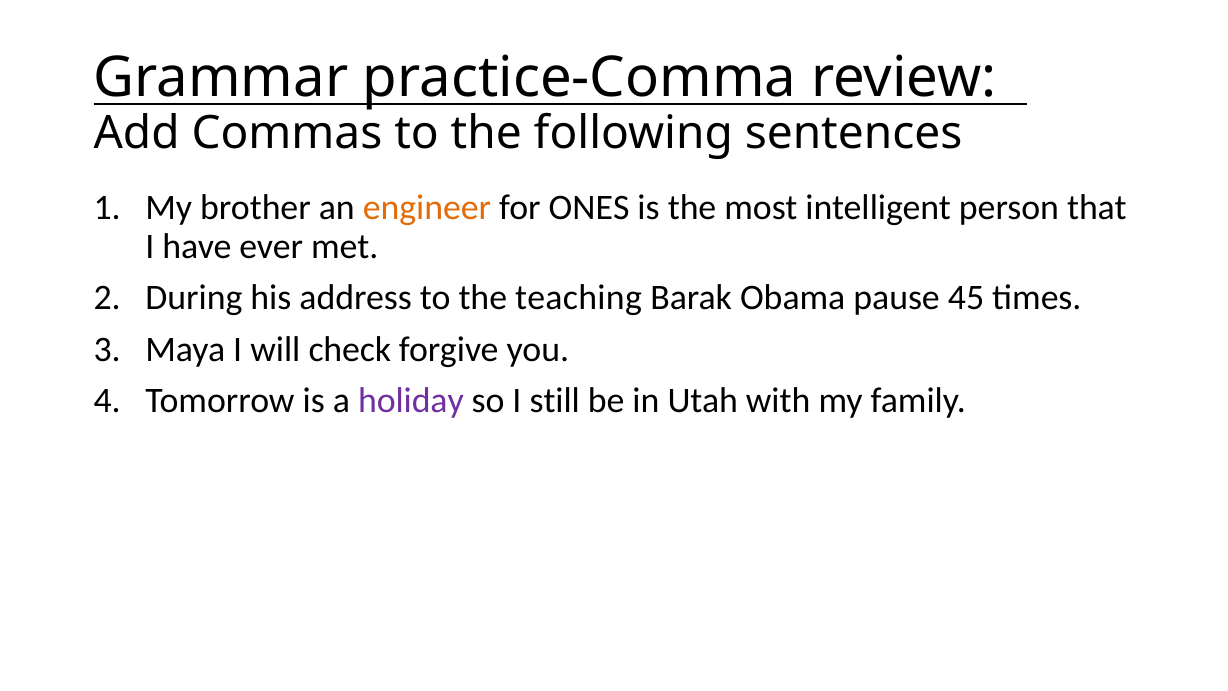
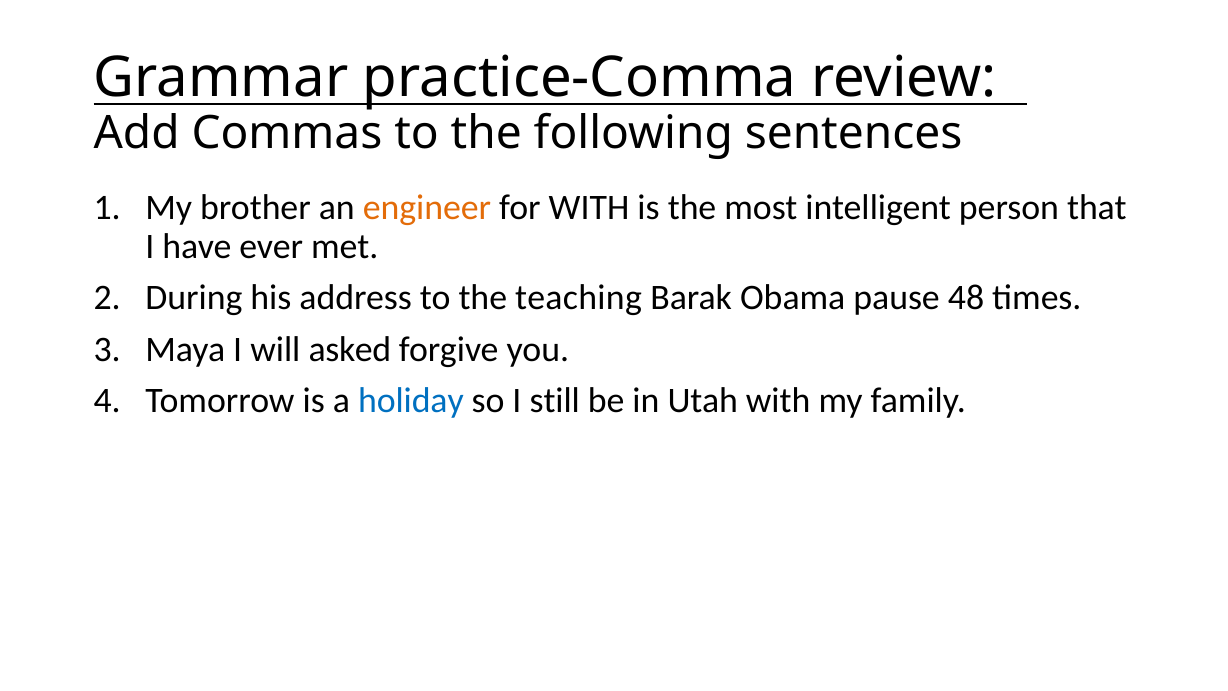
for ONES: ONES -> WITH
45: 45 -> 48
check: check -> asked
holiday colour: purple -> blue
